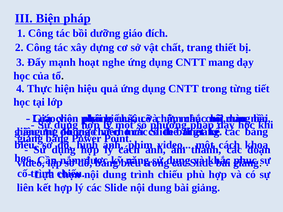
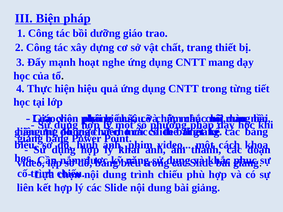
đích: đích -> trao
cách at (129, 150): cách -> khai
